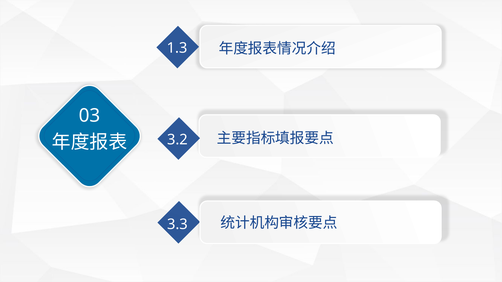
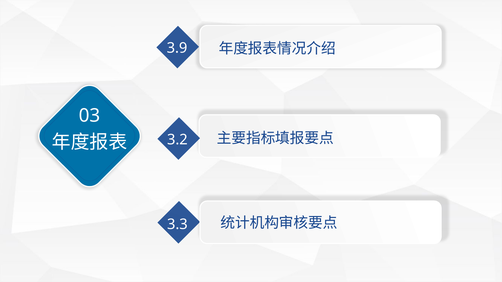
1.3: 1.3 -> 3.9
